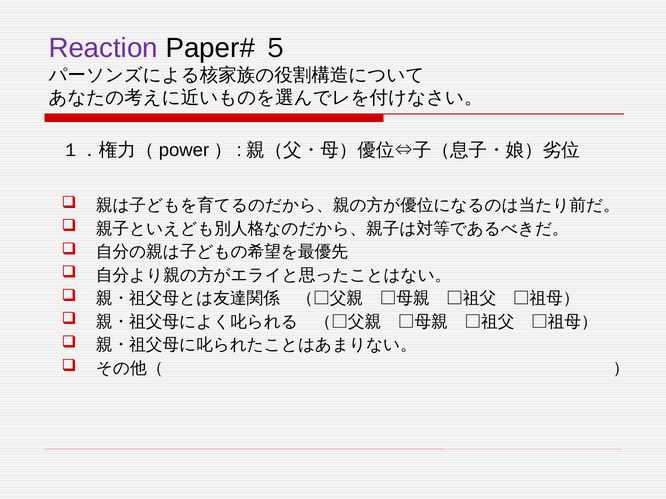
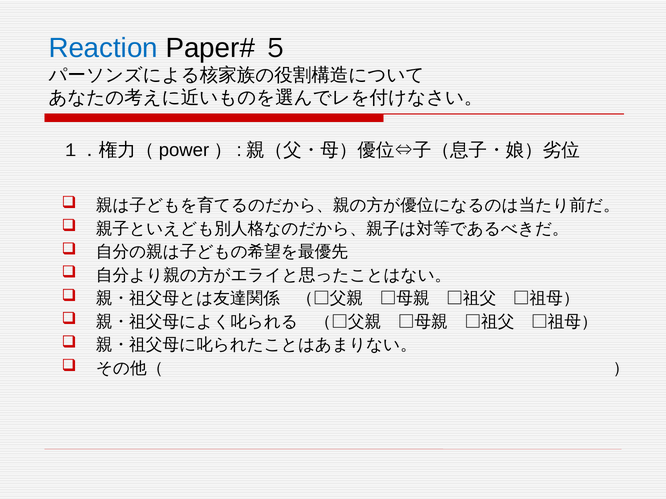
Reaction colour: purple -> blue
